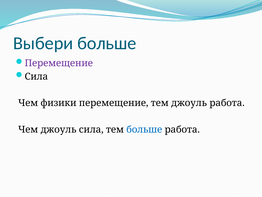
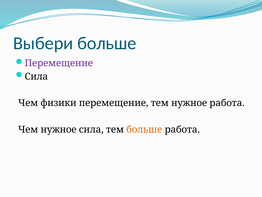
тем джоуль: джоуль -> нужное
Чем джоуль: джоуль -> нужное
больше at (144, 129) colour: blue -> orange
